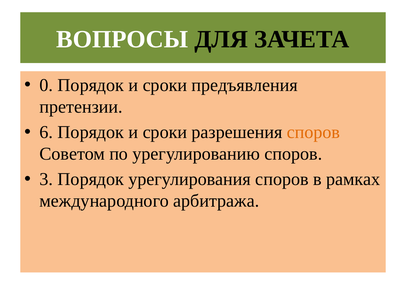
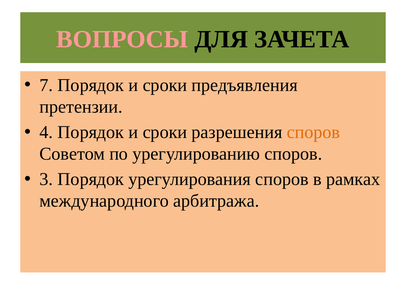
ВОПРОСЫ colour: white -> pink
0: 0 -> 7
6: 6 -> 4
